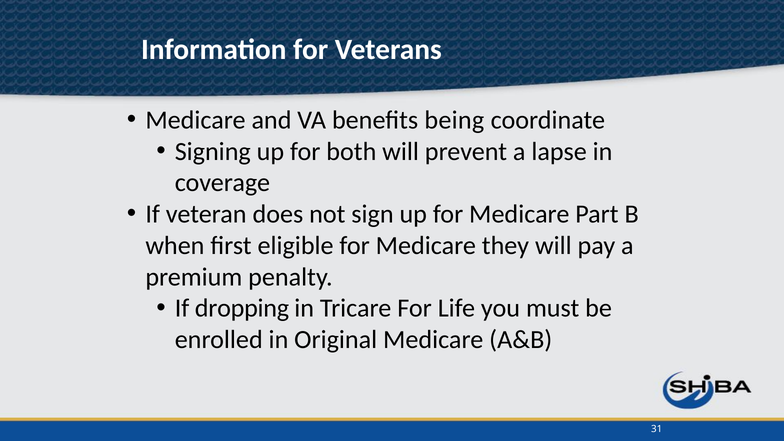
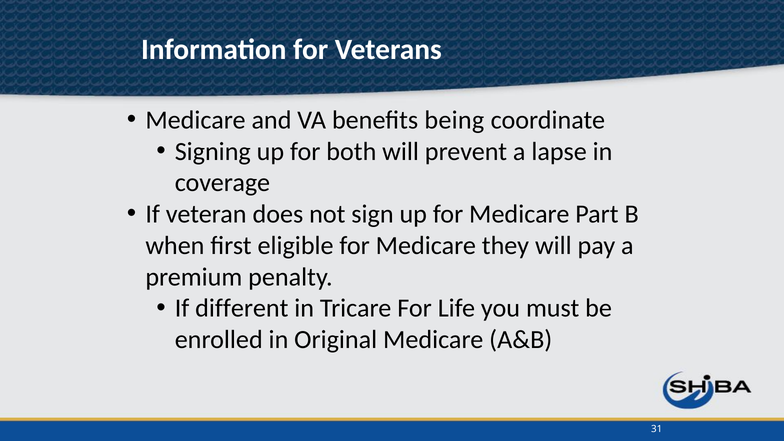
dropping: dropping -> different
